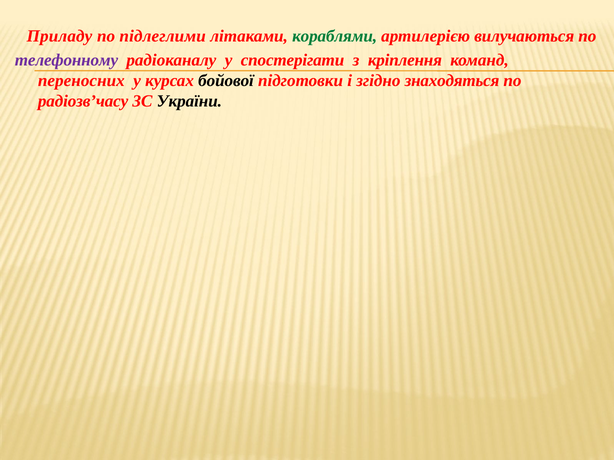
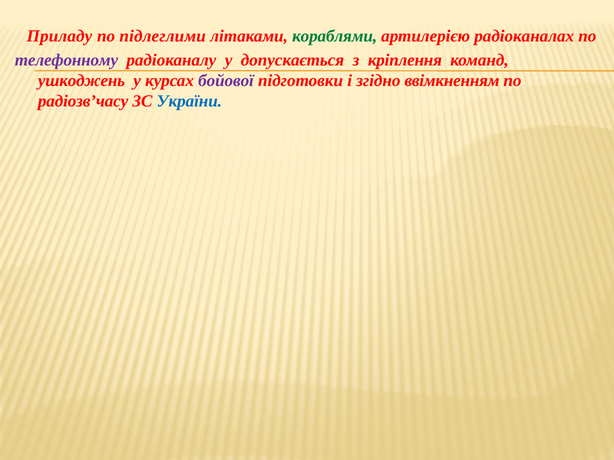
вилучаються: вилучаються -> радіоканалах
спостерігати: спостерігати -> допускається
переносних: переносних -> ушкоджень
бойової colour: black -> purple
знаходяться: знаходяться -> ввімкненням
України colour: black -> blue
